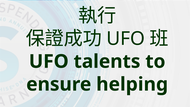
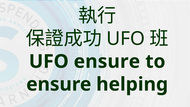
UFO talents: talents -> ensure
